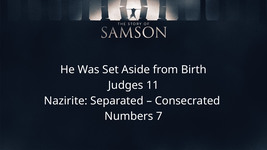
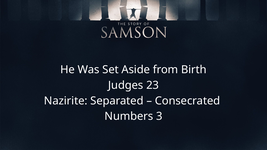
11: 11 -> 23
7: 7 -> 3
